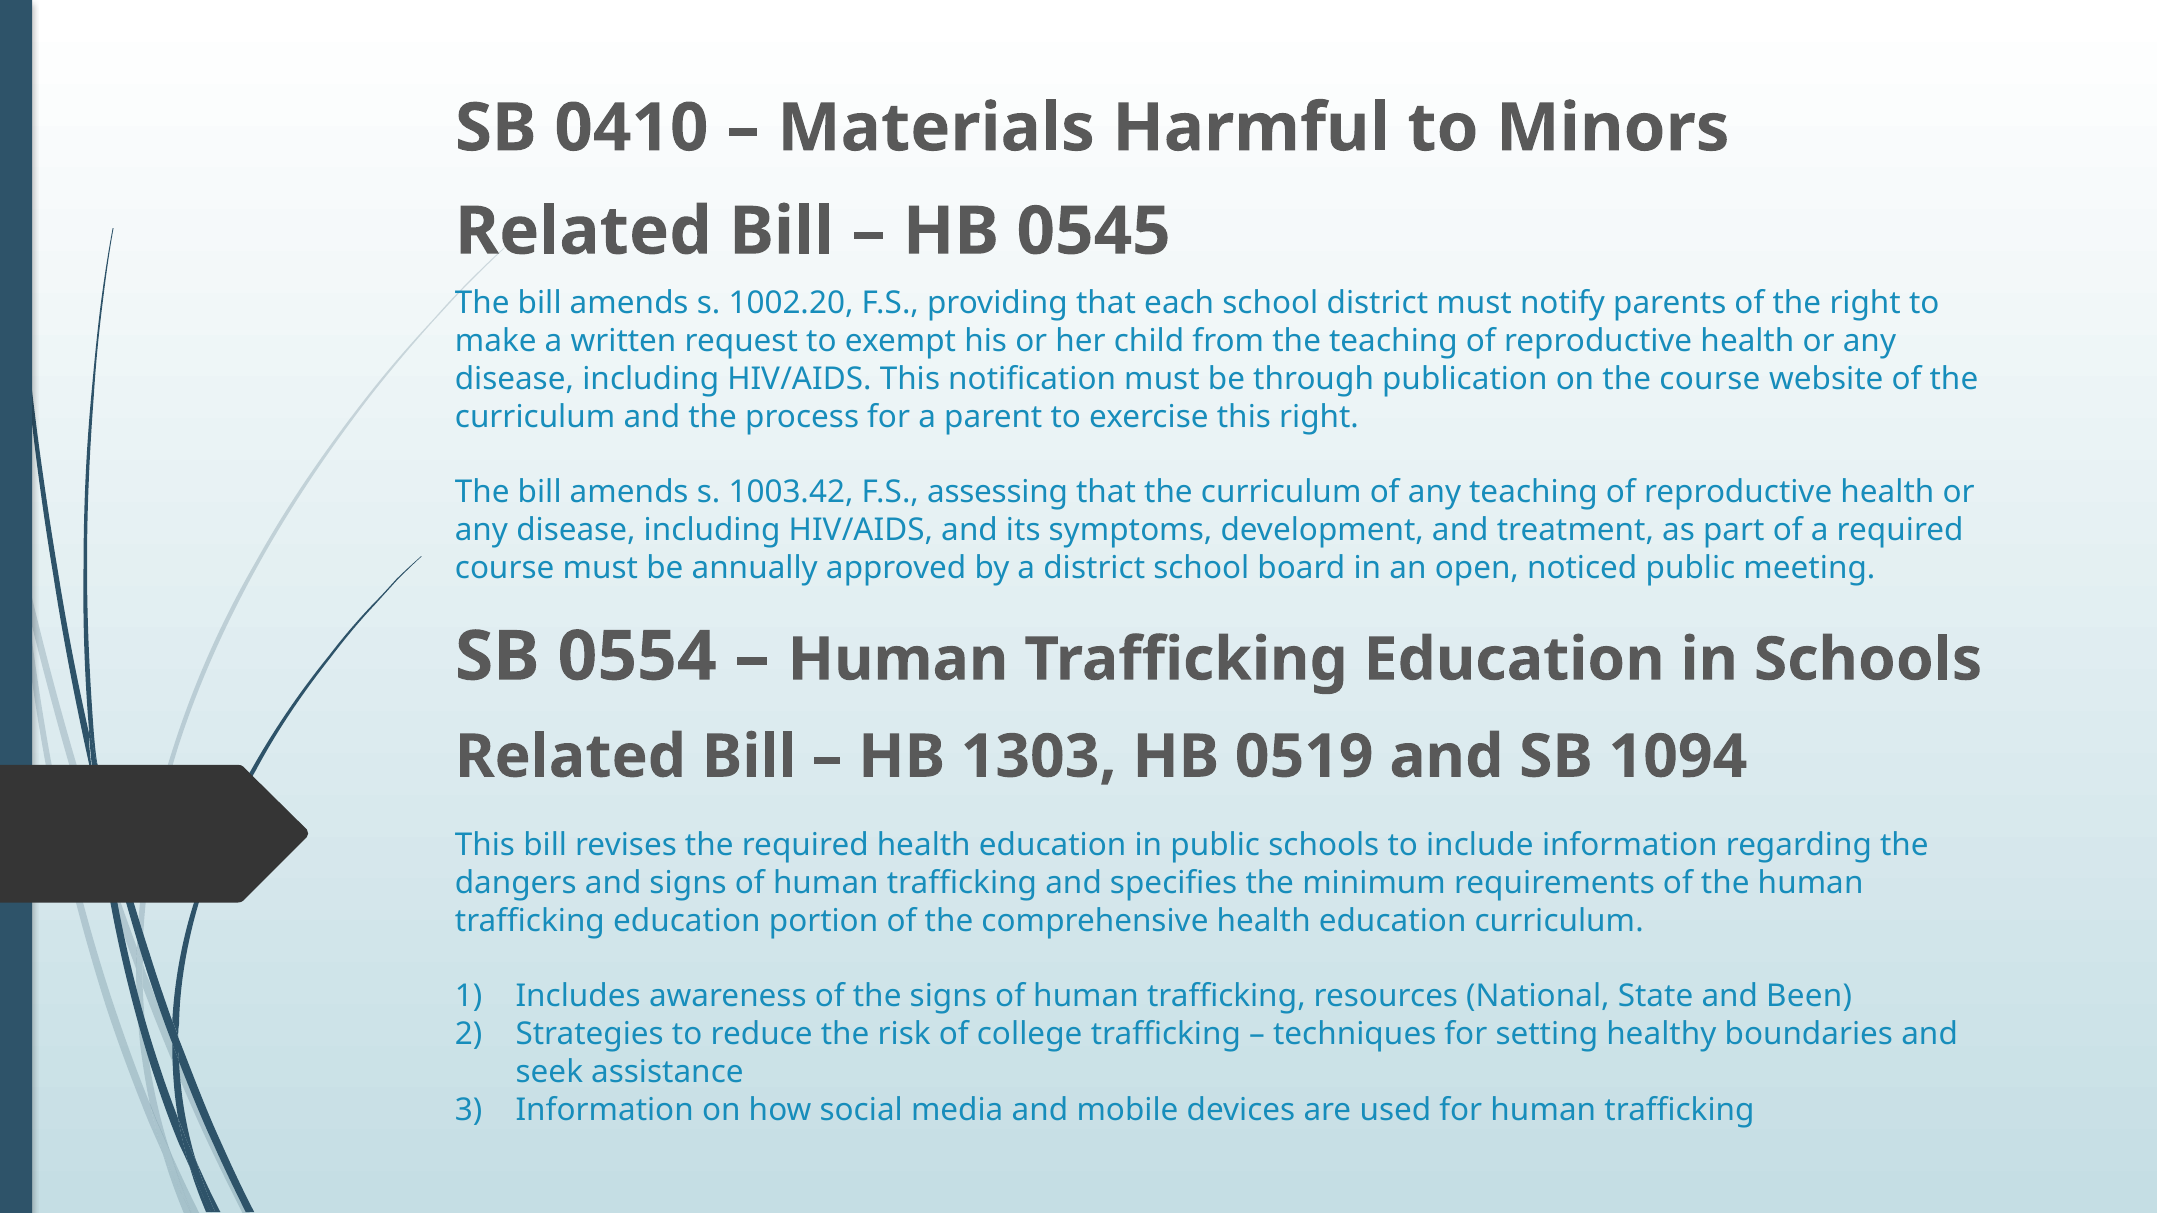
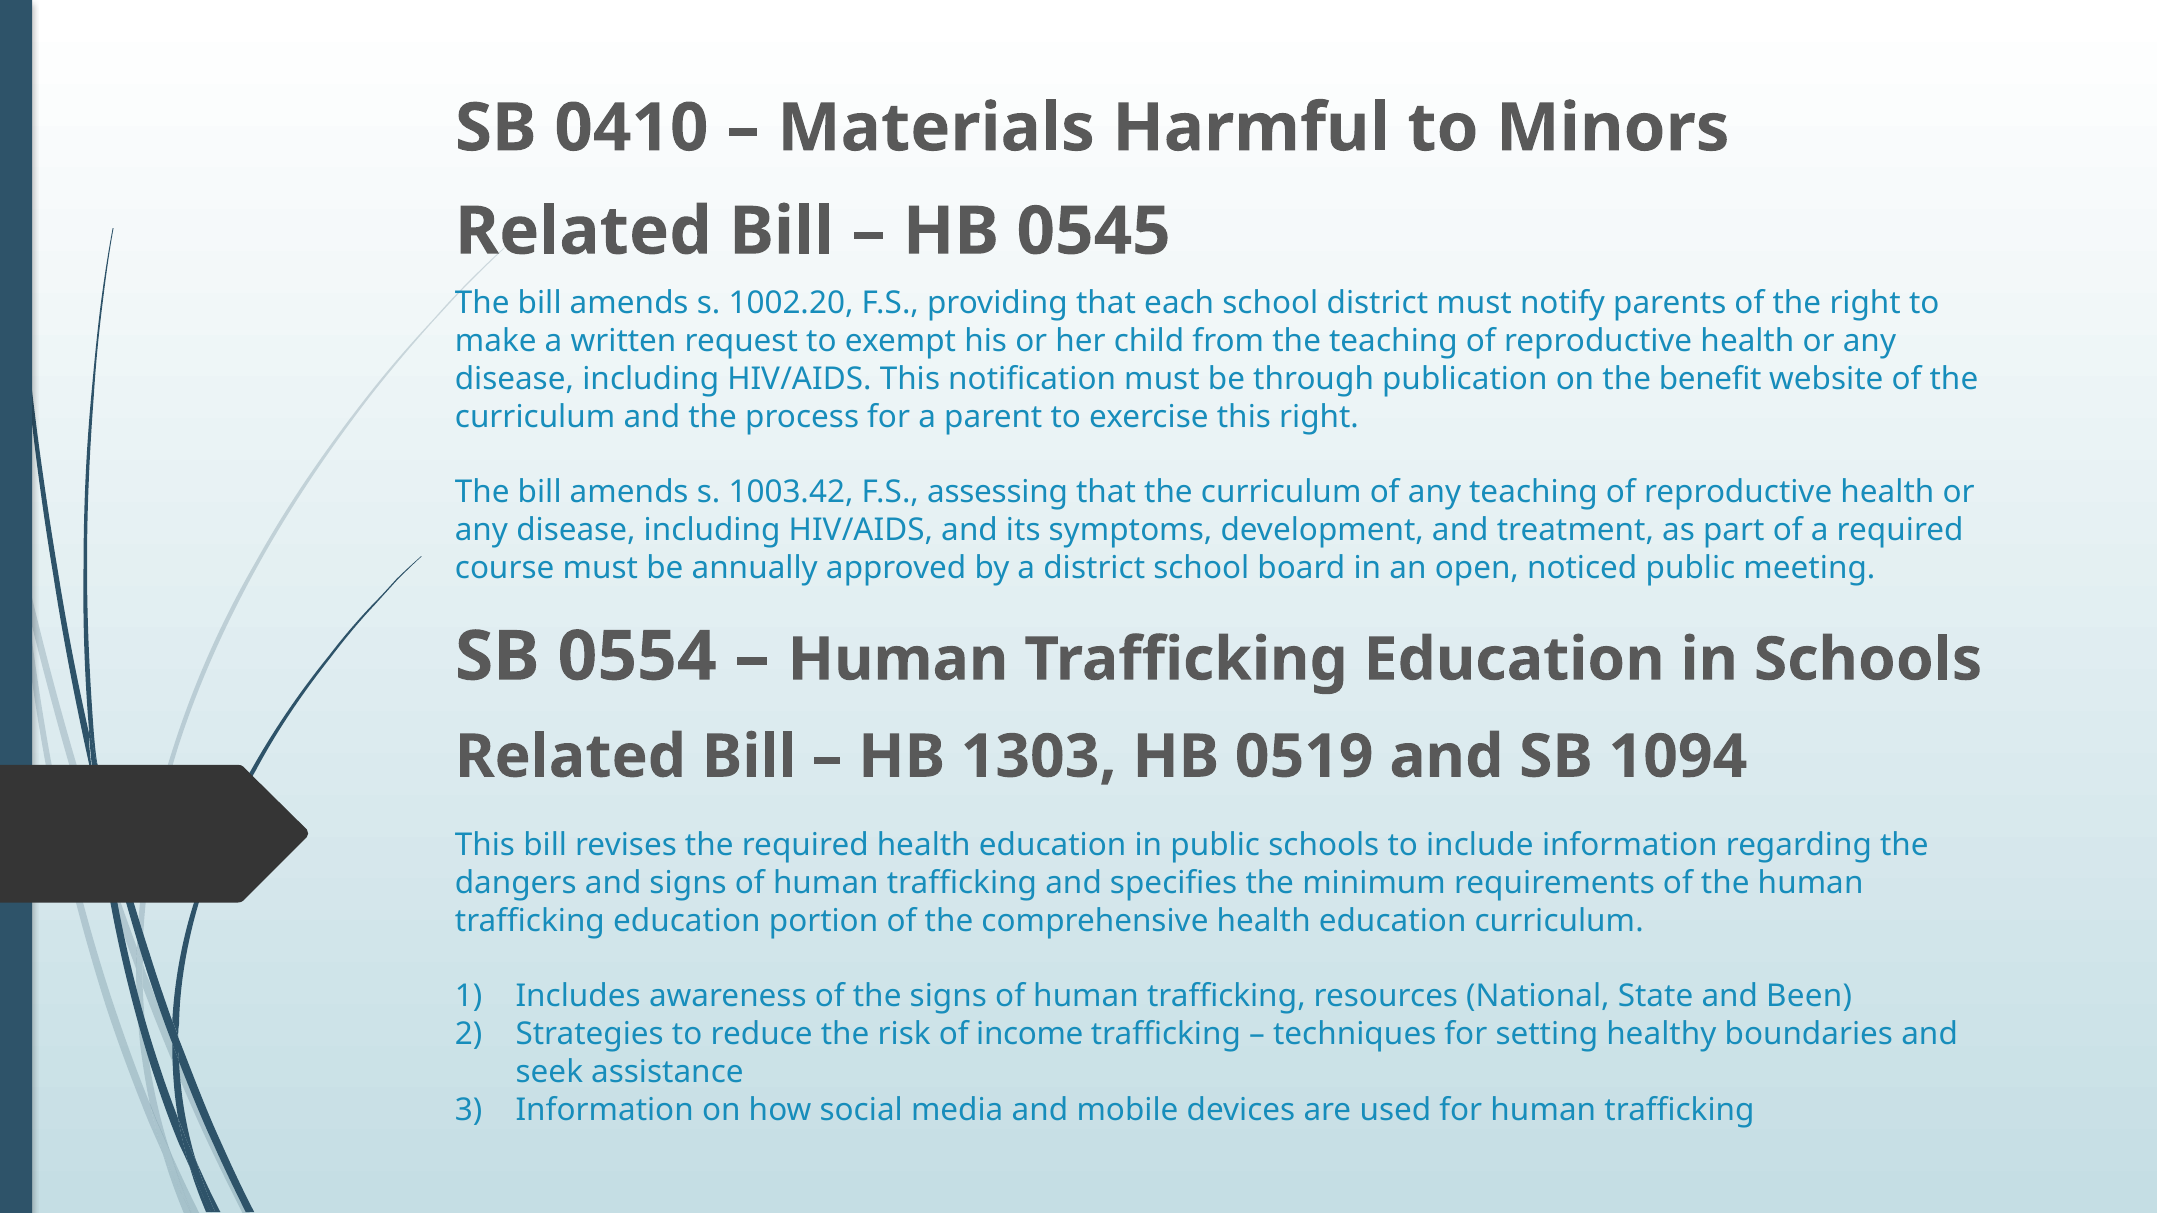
the course: course -> benefit
college: college -> income
